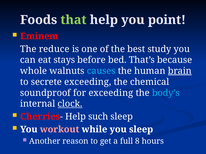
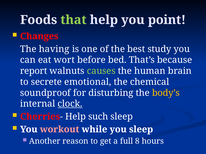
Eminem: Eminem -> Changes
reduce: reduce -> having
stays: stays -> wort
whole: whole -> report
causes colour: light blue -> light green
brain underline: present -> none
secrete exceeding: exceeding -> emotional
for exceeding: exceeding -> disturbing
body’s colour: light blue -> yellow
